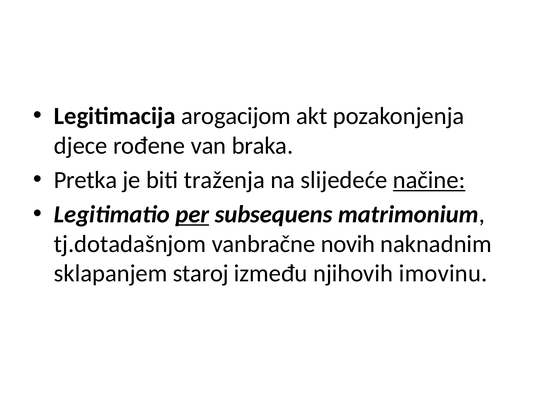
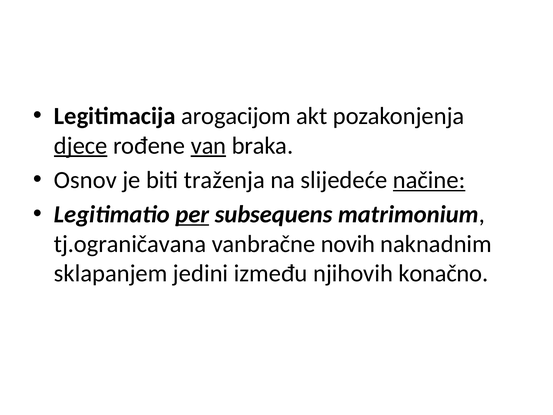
djece underline: none -> present
van underline: none -> present
Pretka: Pretka -> Osnov
tj.dotadašnjom: tj.dotadašnjom -> tj.ograničavana
staroj: staroj -> jedini
imovinu: imovinu -> konačno
